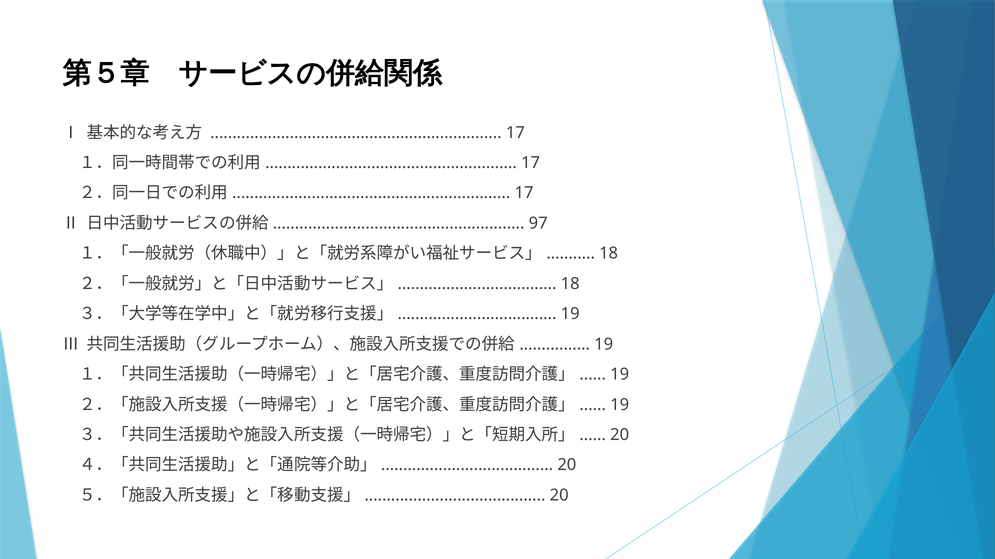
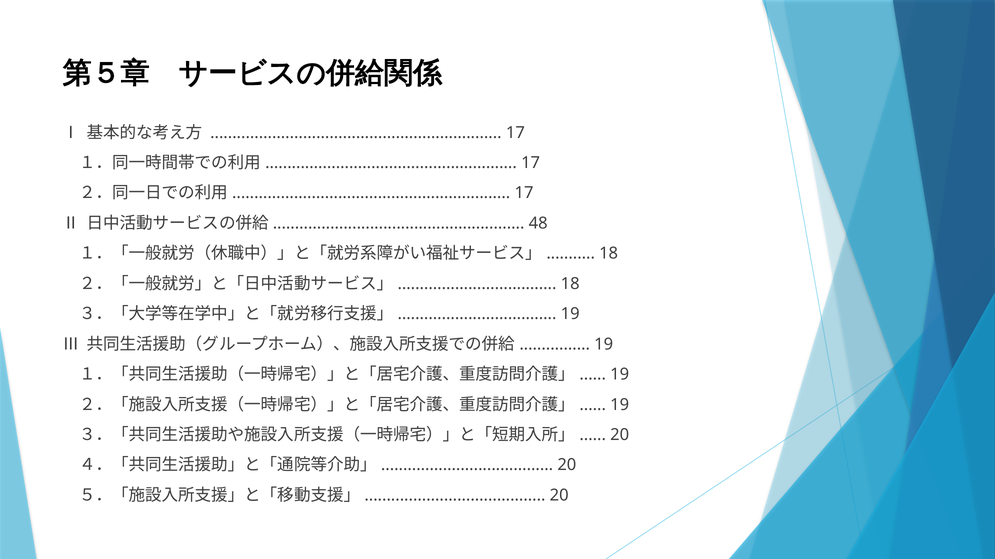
97: 97 -> 48
